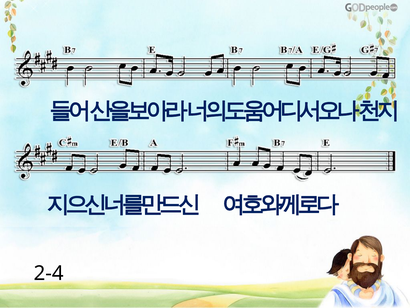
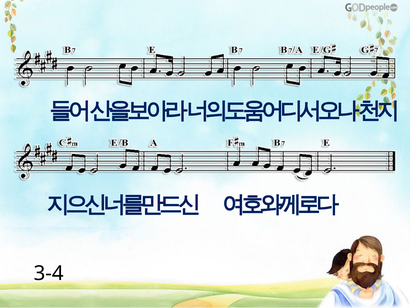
2-4: 2-4 -> 3-4
